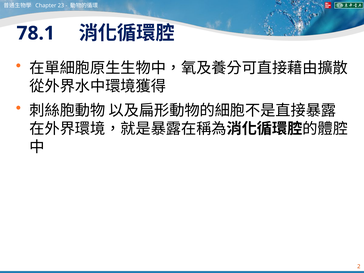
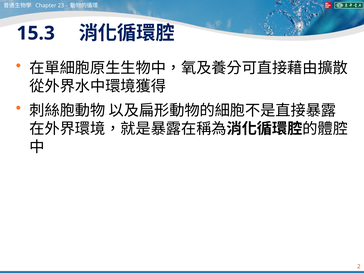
78.1: 78.1 -> 15.3
